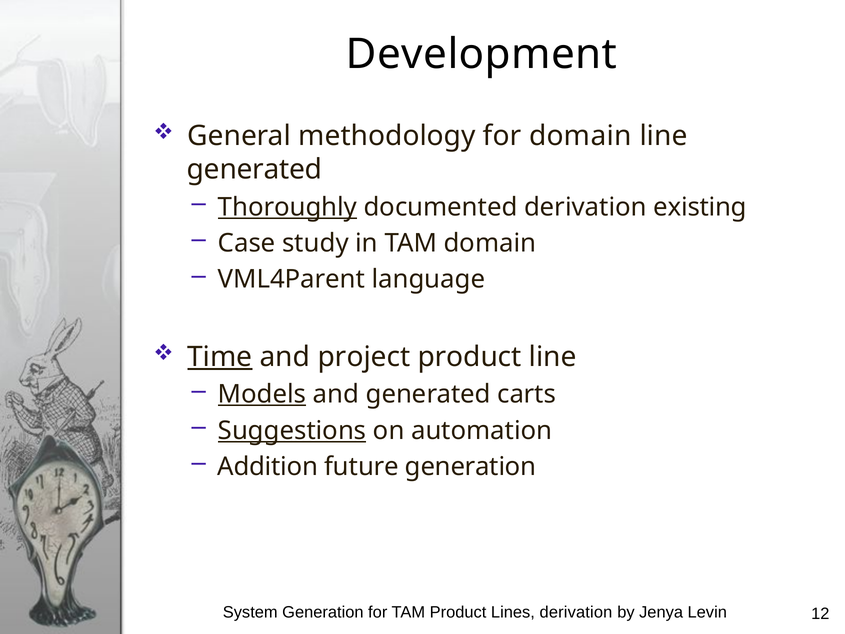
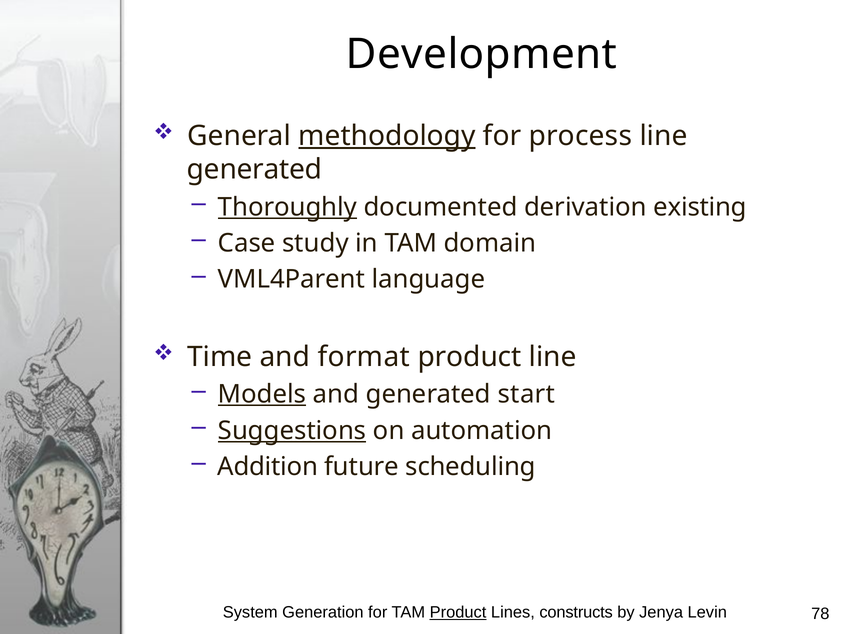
methodology underline: none -> present
for domain: domain -> process
Time underline: present -> none
project: project -> format
carts: carts -> start
future generation: generation -> scheduling
Product at (458, 612) underline: none -> present
Lines derivation: derivation -> constructs
12: 12 -> 78
